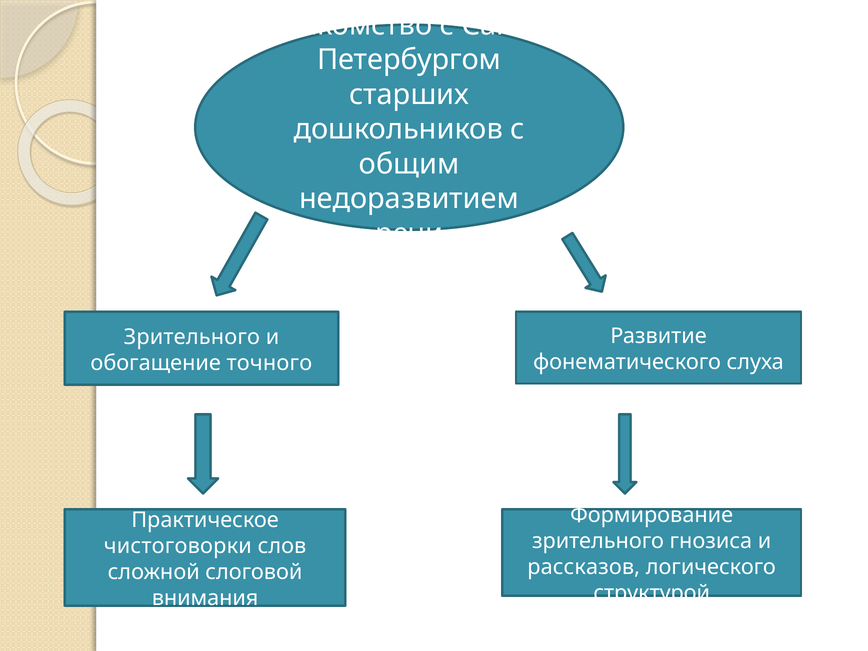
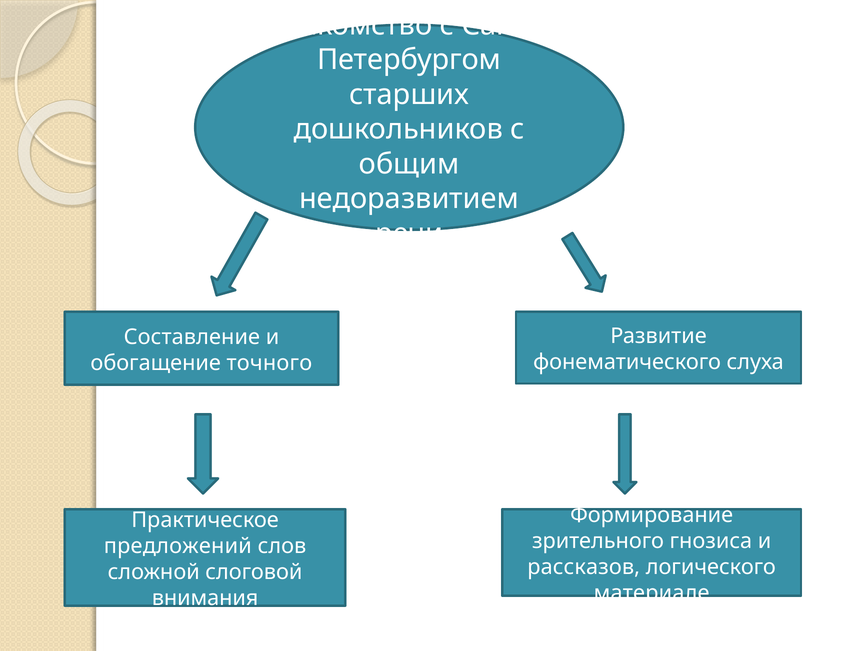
Зрительного at (192, 337): Зрительного -> Составление
чистоговорки: чистоговорки -> предложений
структурой: структурой -> материале
